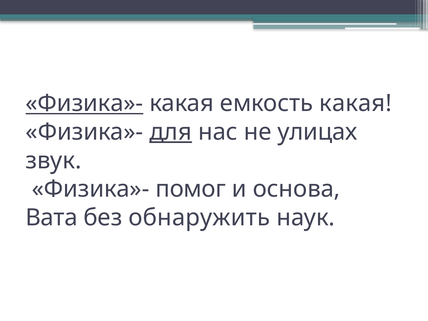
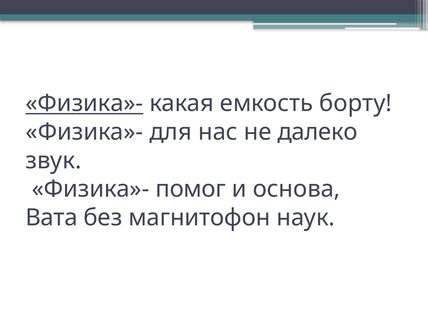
емкость какая: какая -> борту
для underline: present -> none
улицах: улицах -> далеко
обнаружить: обнаружить -> магнитофон
